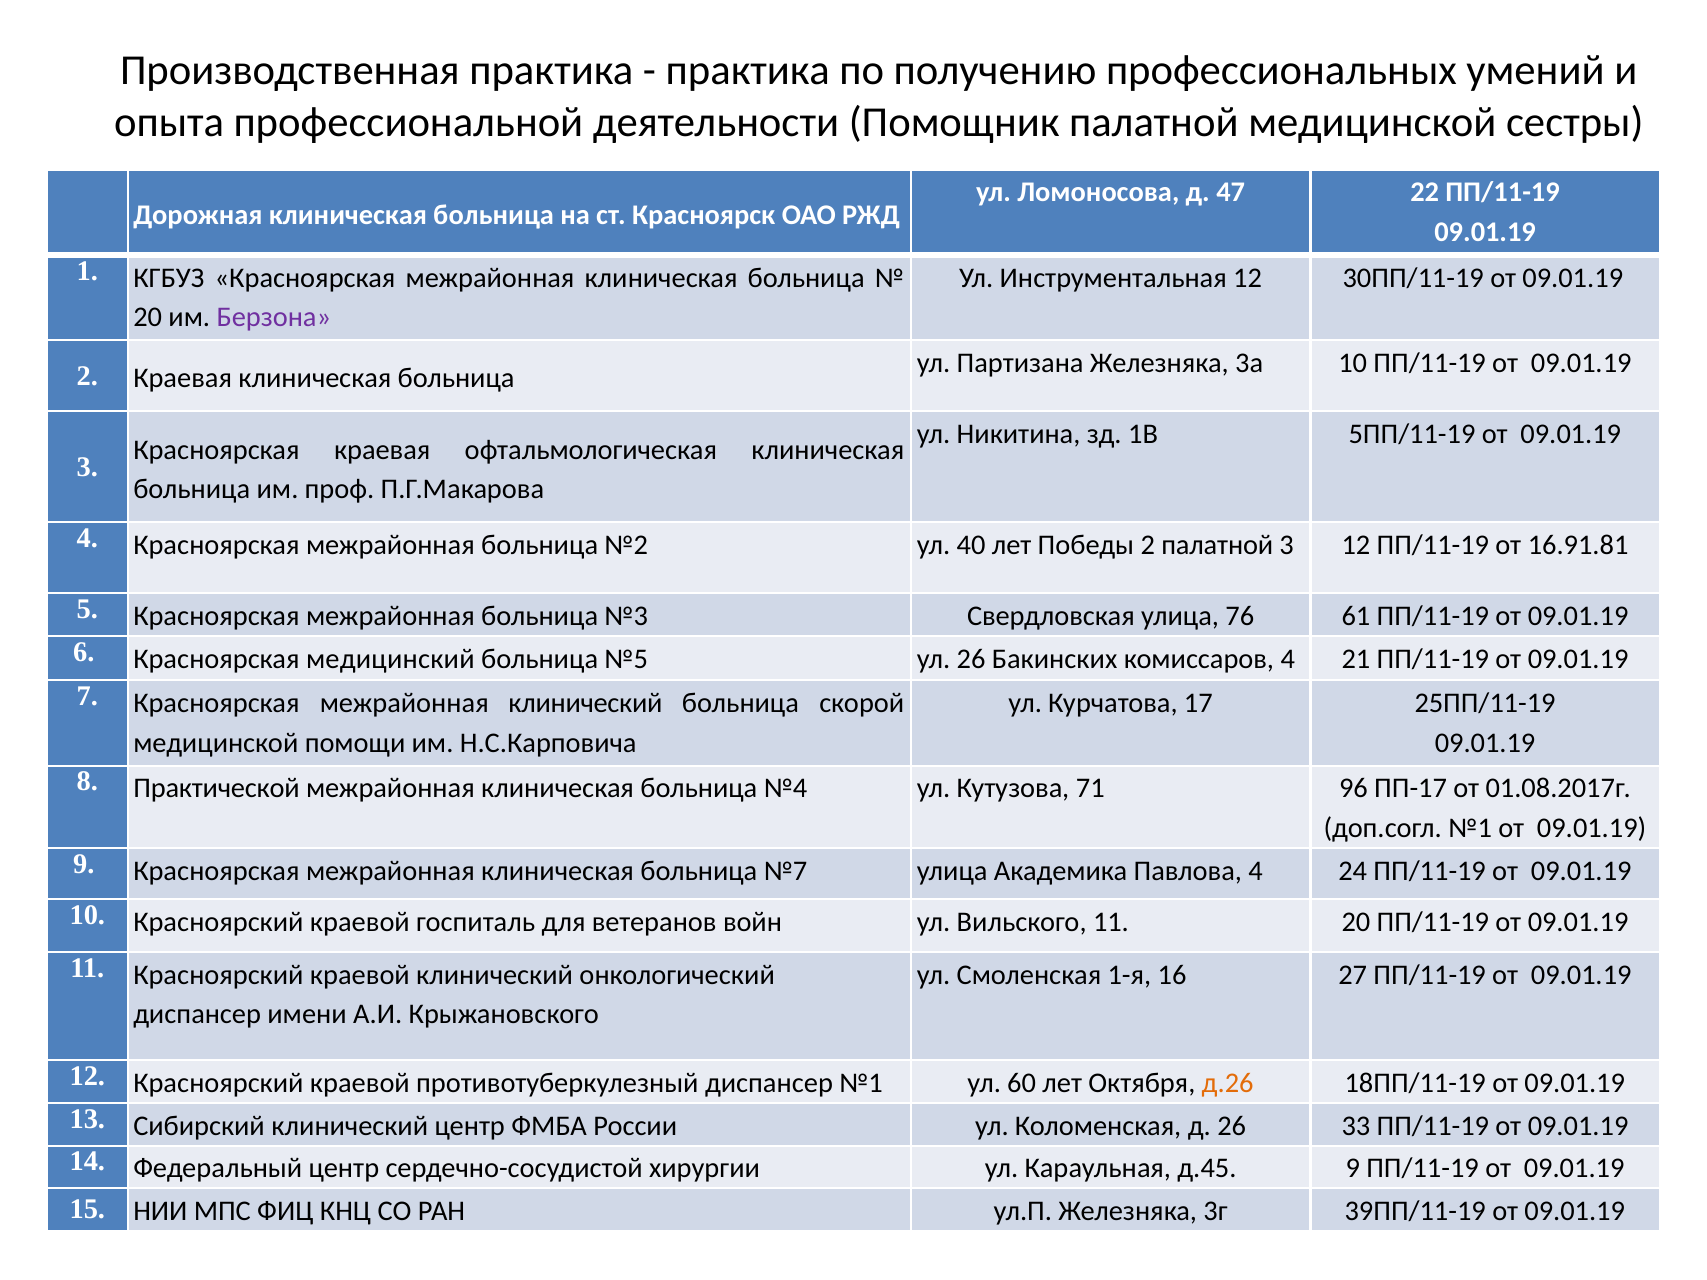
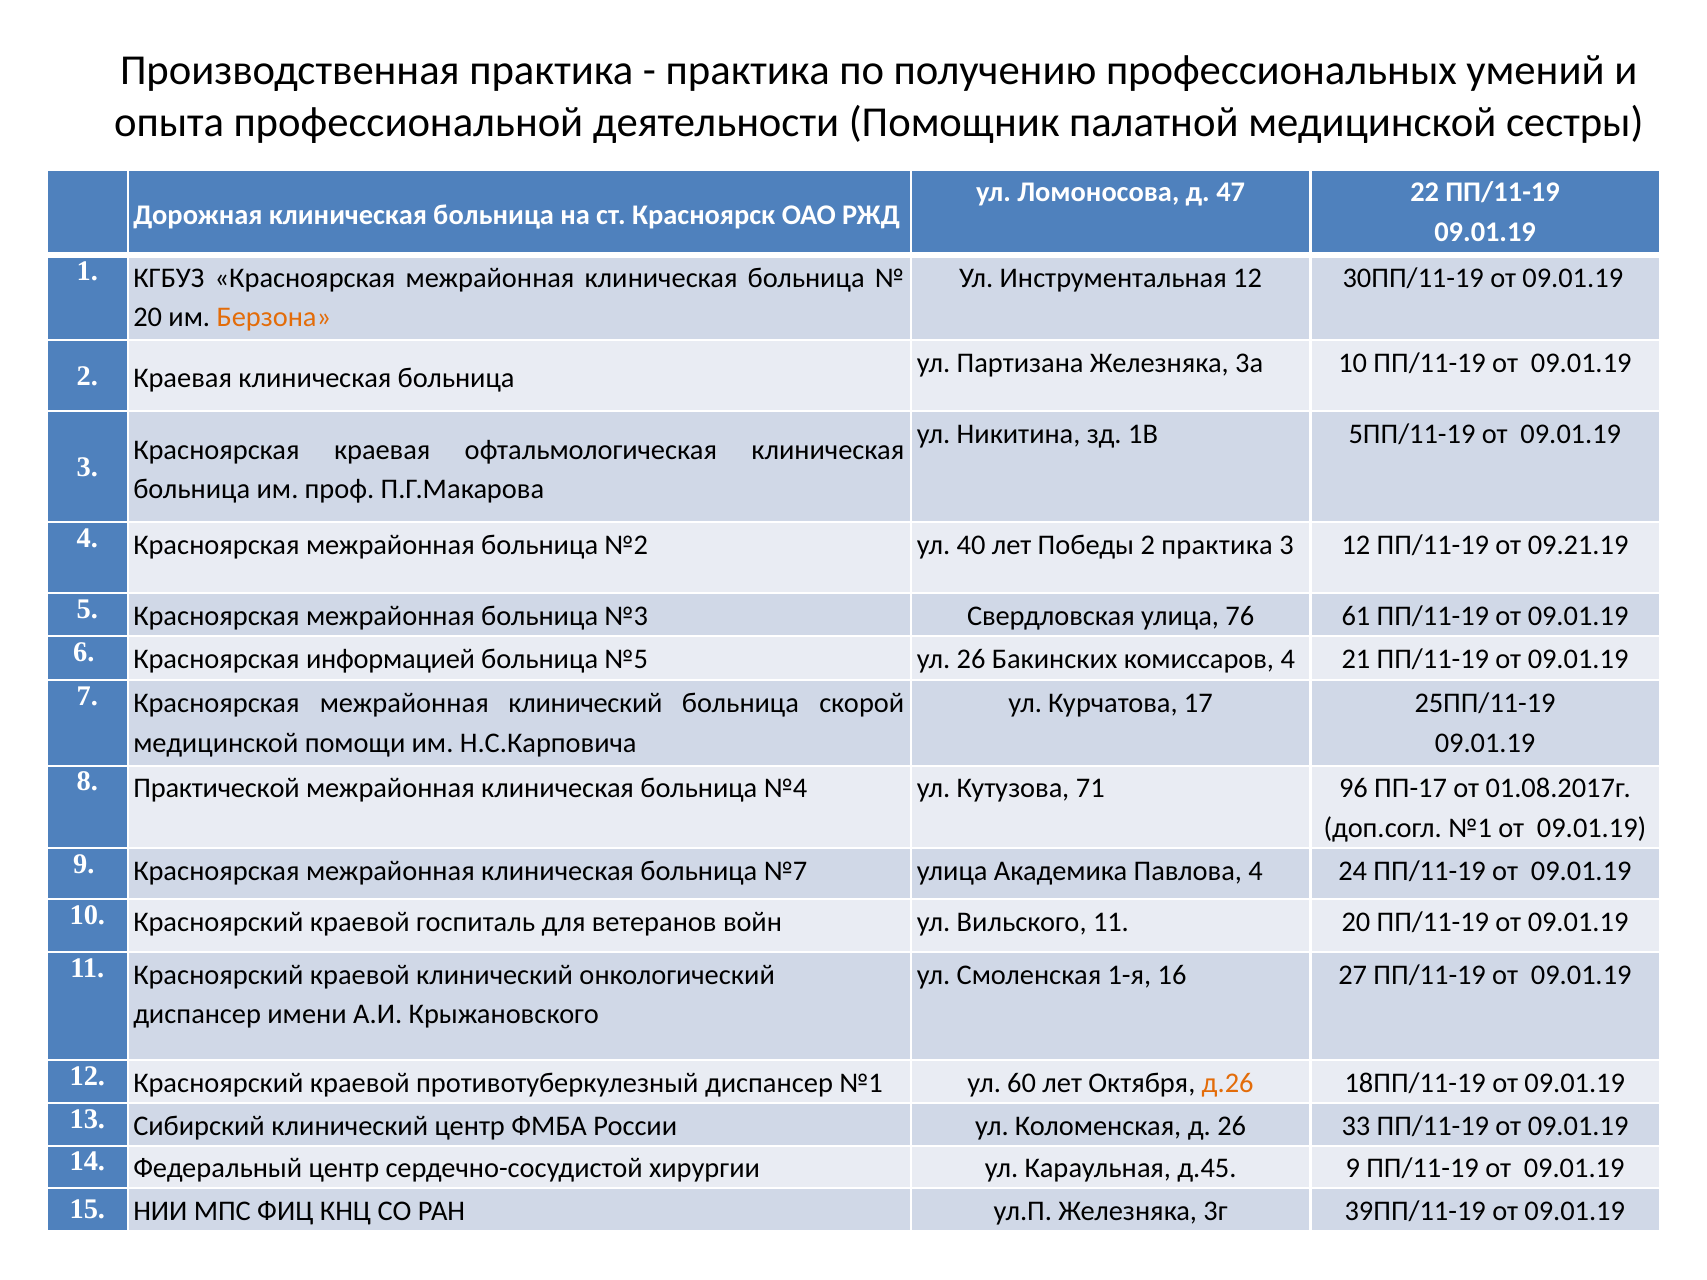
Берзона colour: purple -> orange
2 палатной: палатной -> практика
16.91.81: 16.91.81 -> 09.21.19
медицинский: медицинский -> информацией
